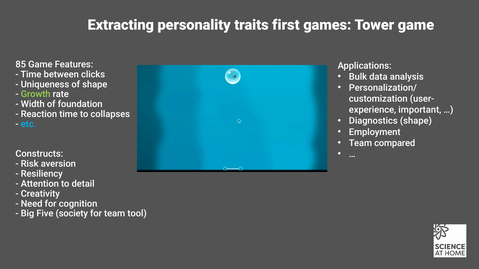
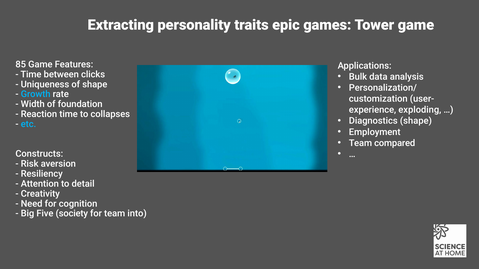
first: first -> epic
Growth colour: light green -> light blue
important: important -> exploding
tool: tool -> into
